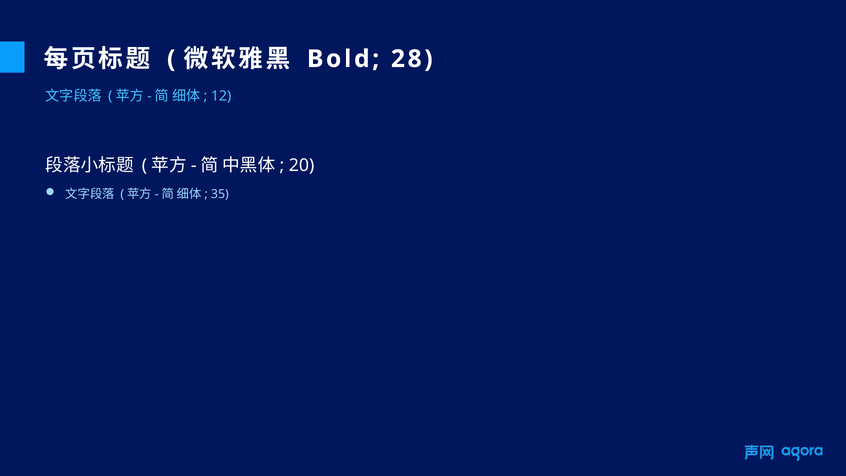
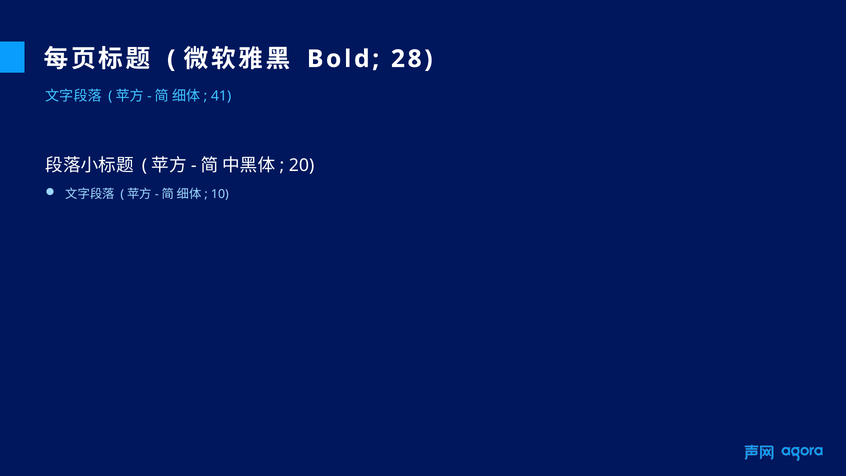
12: 12 -> 41
35: 35 -> 10
